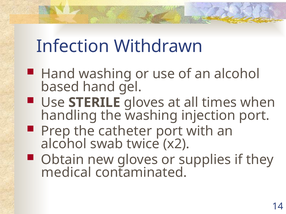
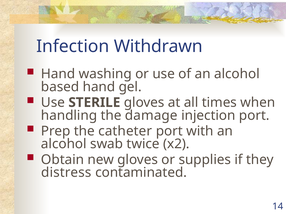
the washing: washing -> damage
medical: medical -> distress
